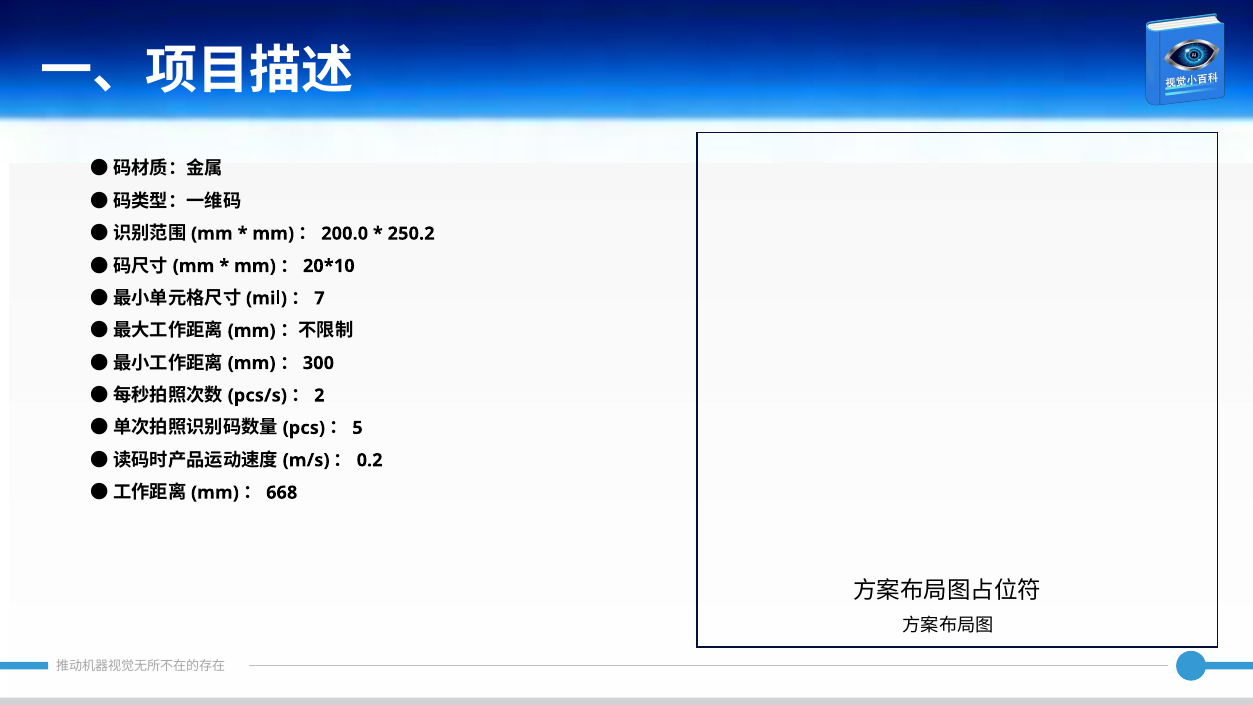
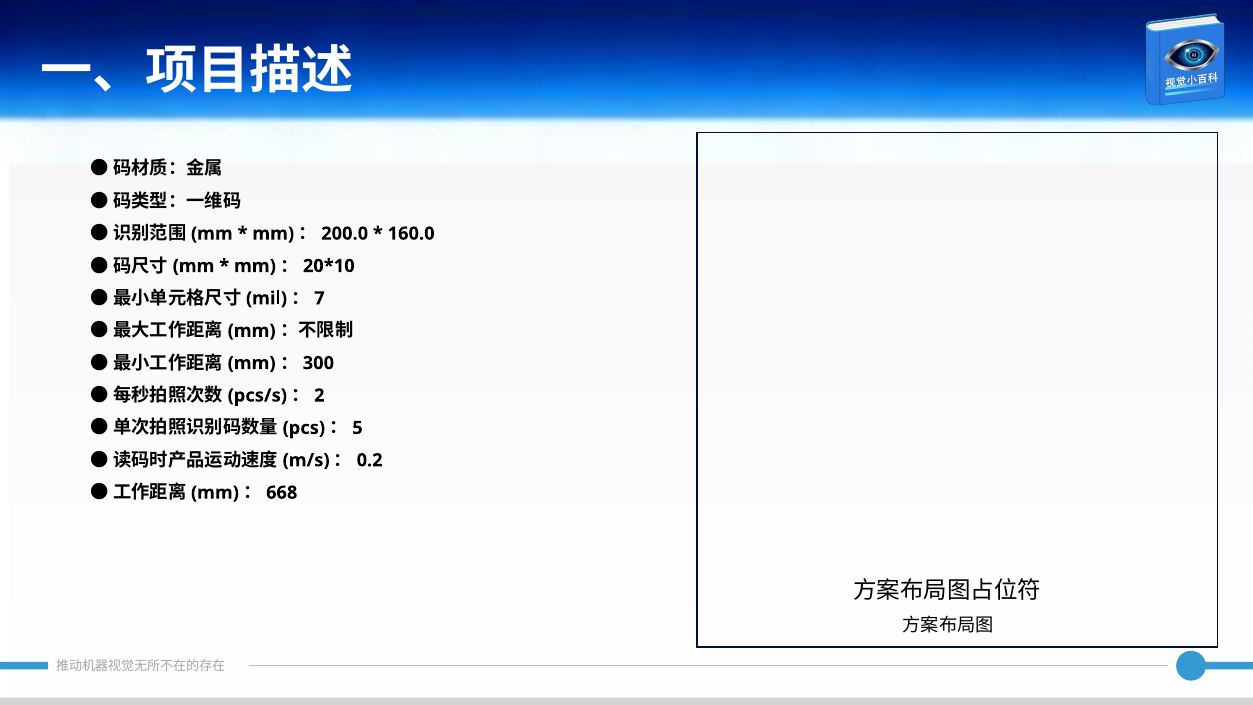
250.2: 250.2 -> 160.0
